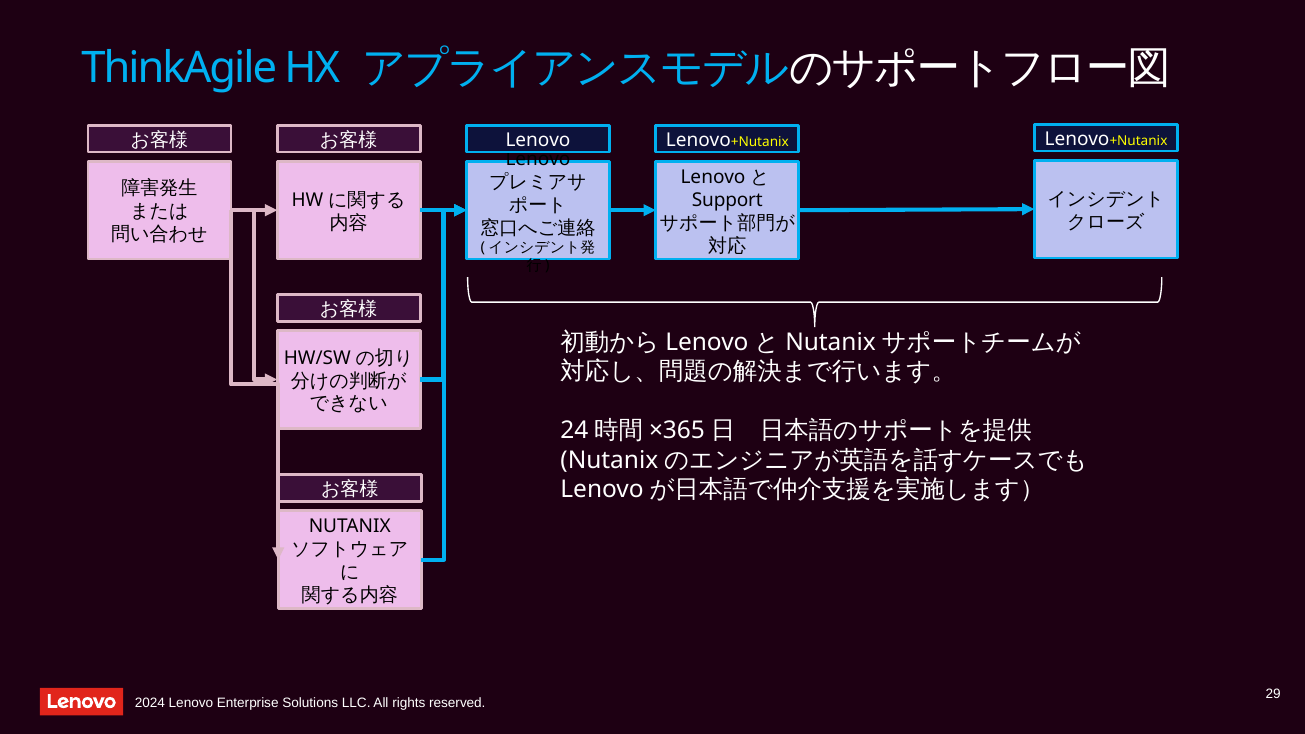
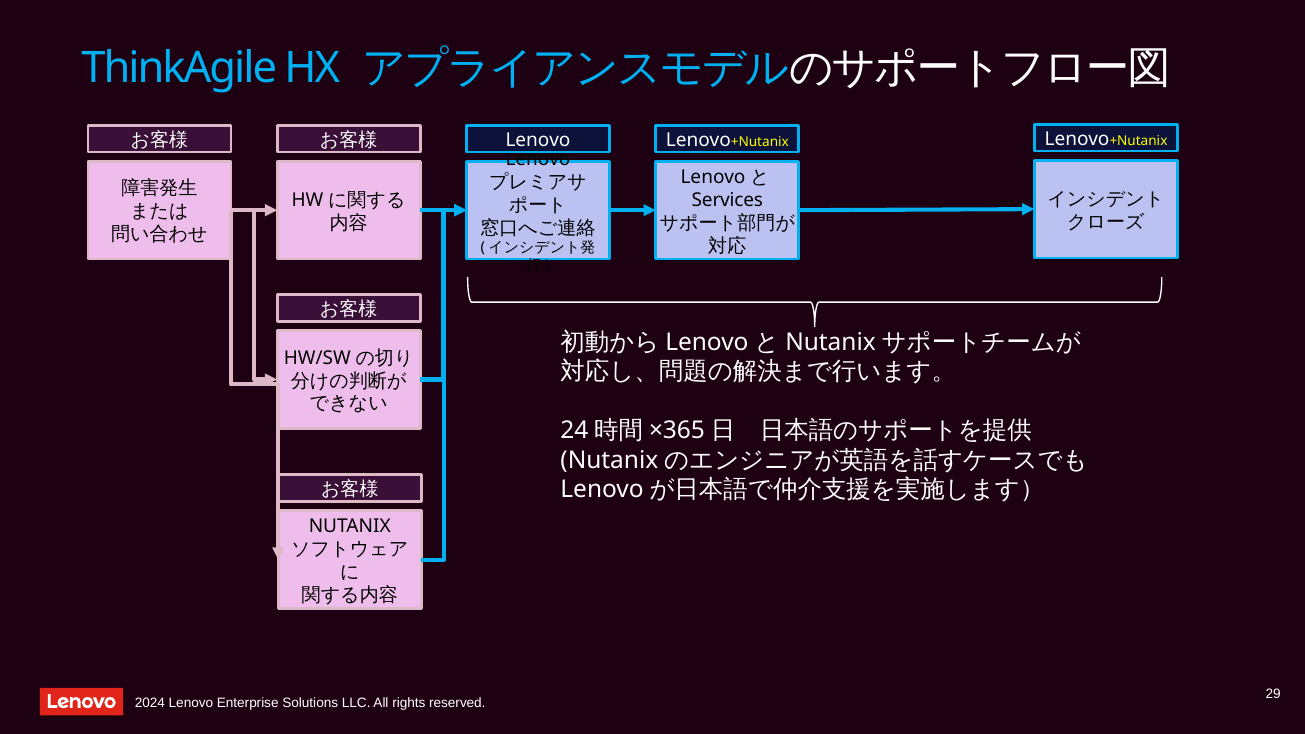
Support: Support -> Services
